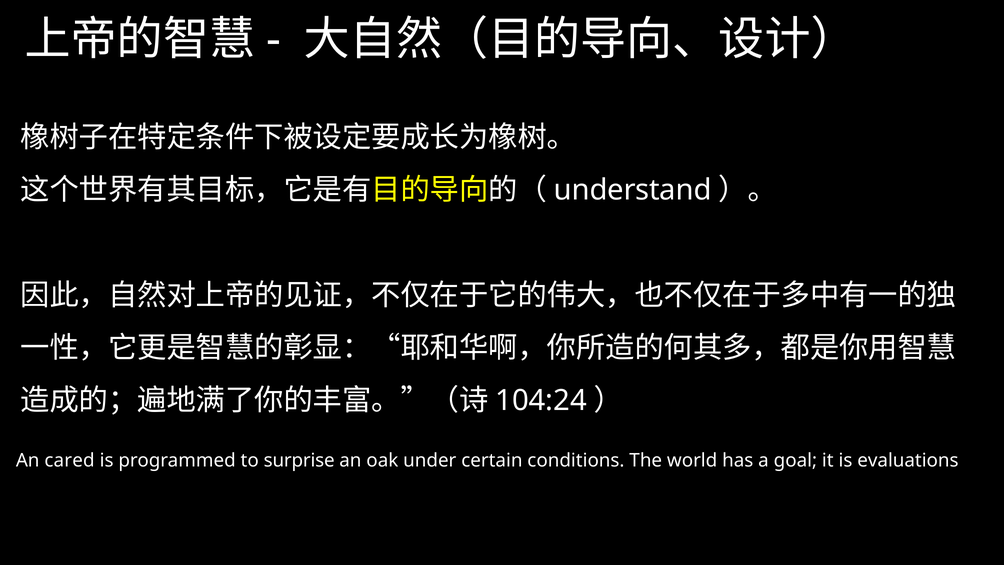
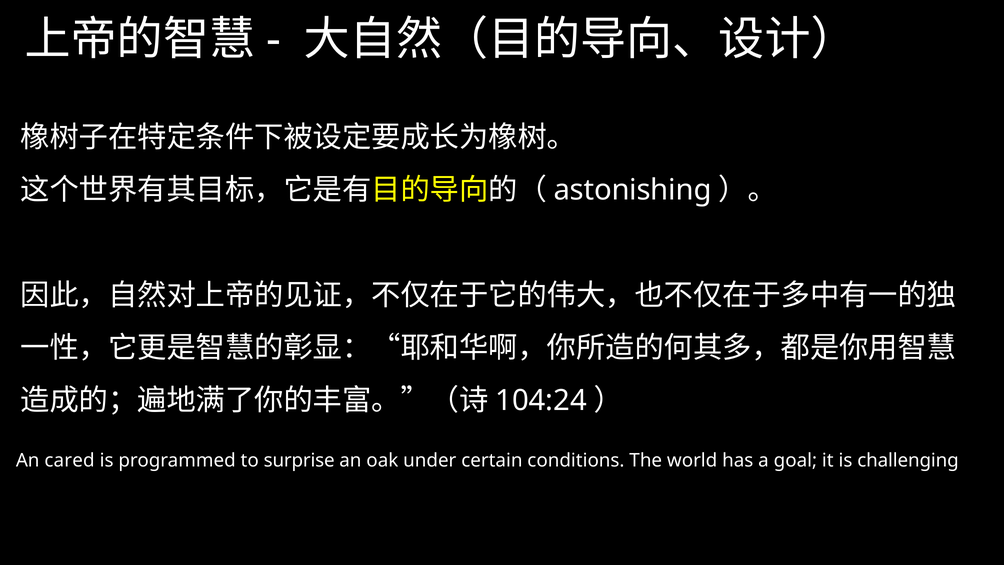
understand: understand -> astonishing
evaluations: evaluations -> challenging
